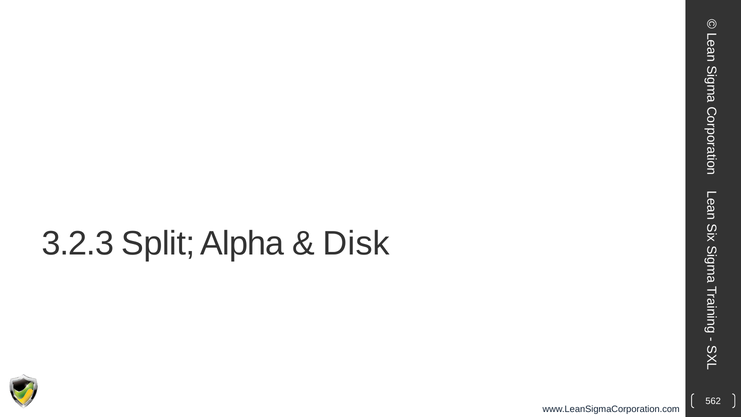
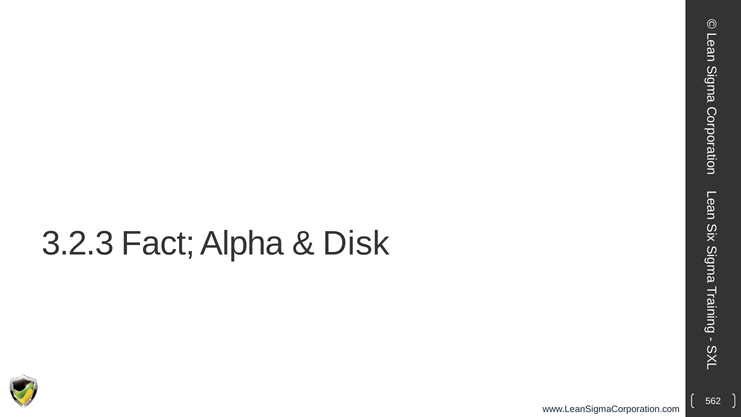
Split: Split -> Fact
